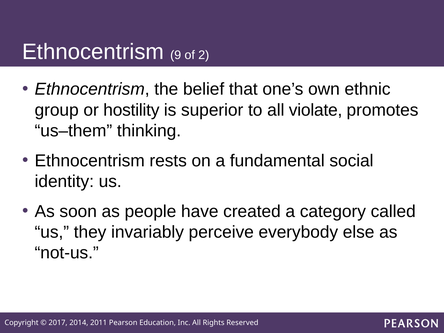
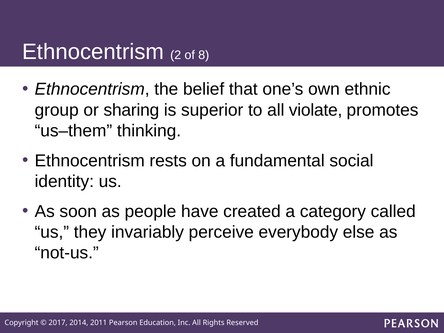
9: 9 -> 2
2: 2 -> 8
hostility: hostility -> sharing
